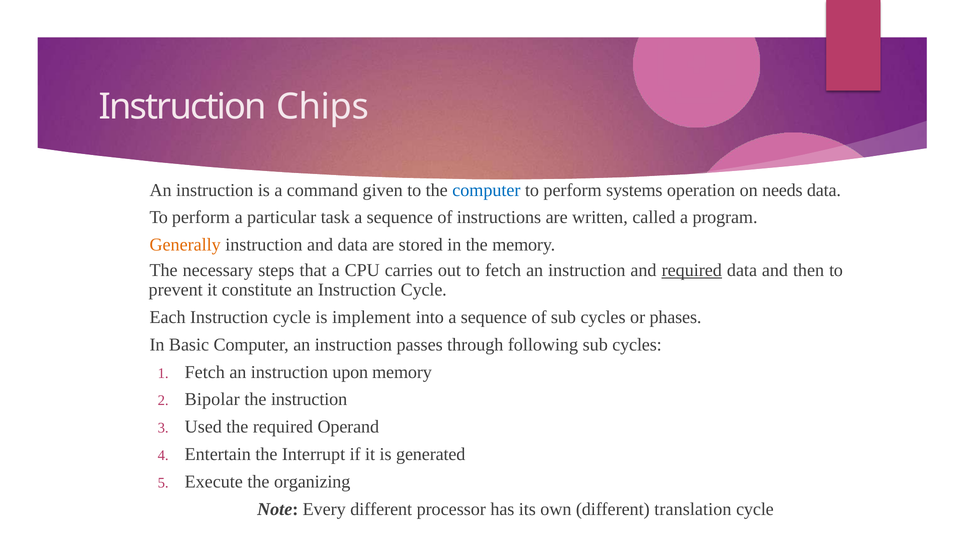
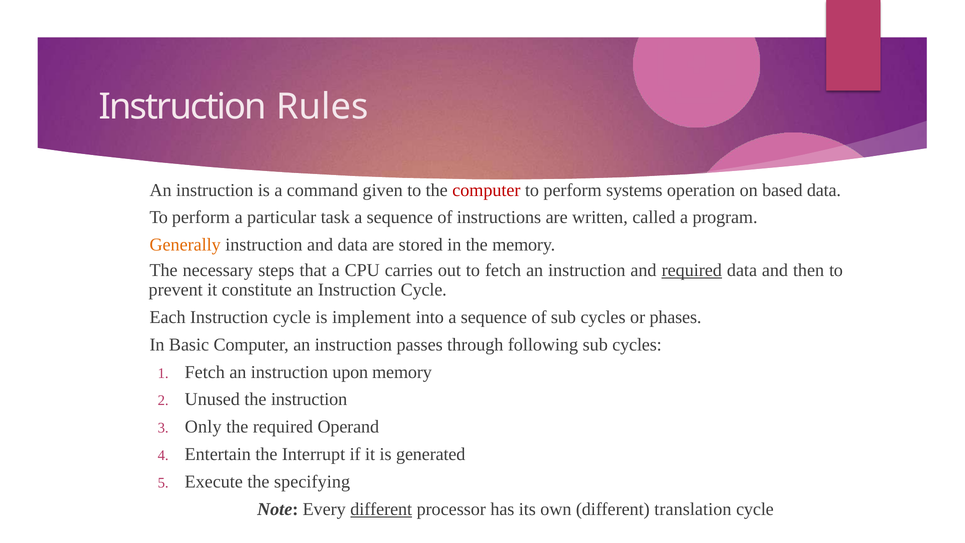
Chips: Chips -> Rules
computer at (486, 190) colour: blue -> red
needs: needs -> based
Bipolar: Bipolar -> Unused
Used: Used -> Only
organizing: organizing -> specifying
different at (381, 509) underline: none -> present
